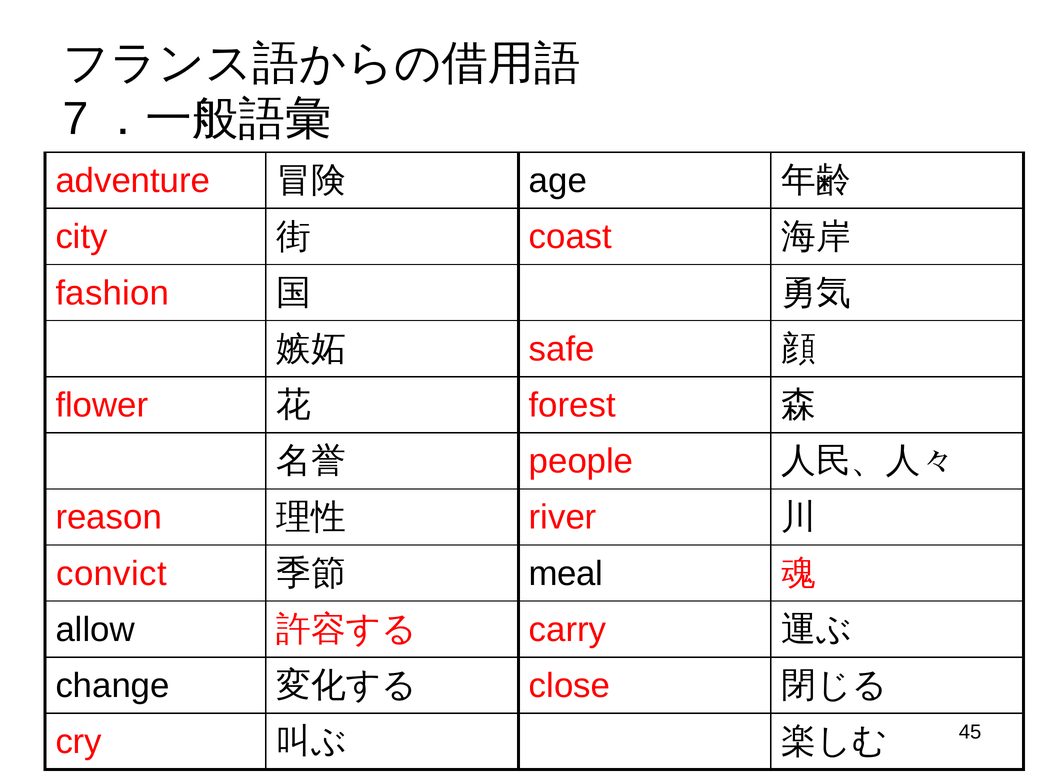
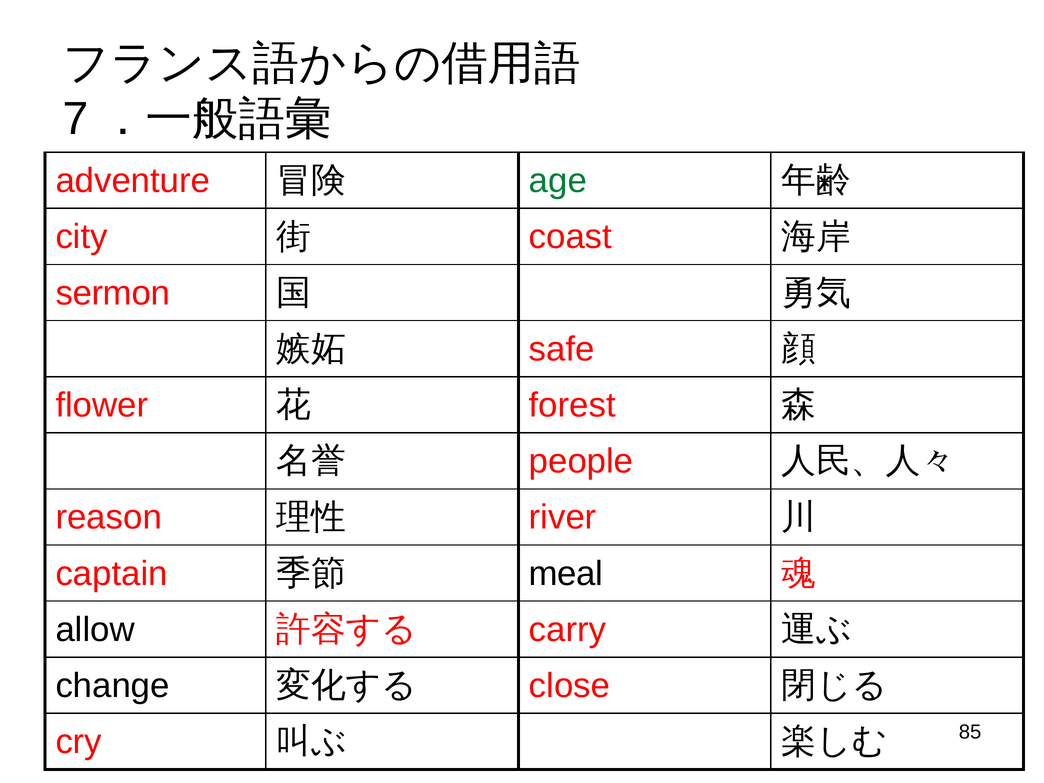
age colour: black -> green
fashion: fashion -> sermon
convict: convict -> captain
45: 45 -> 85
